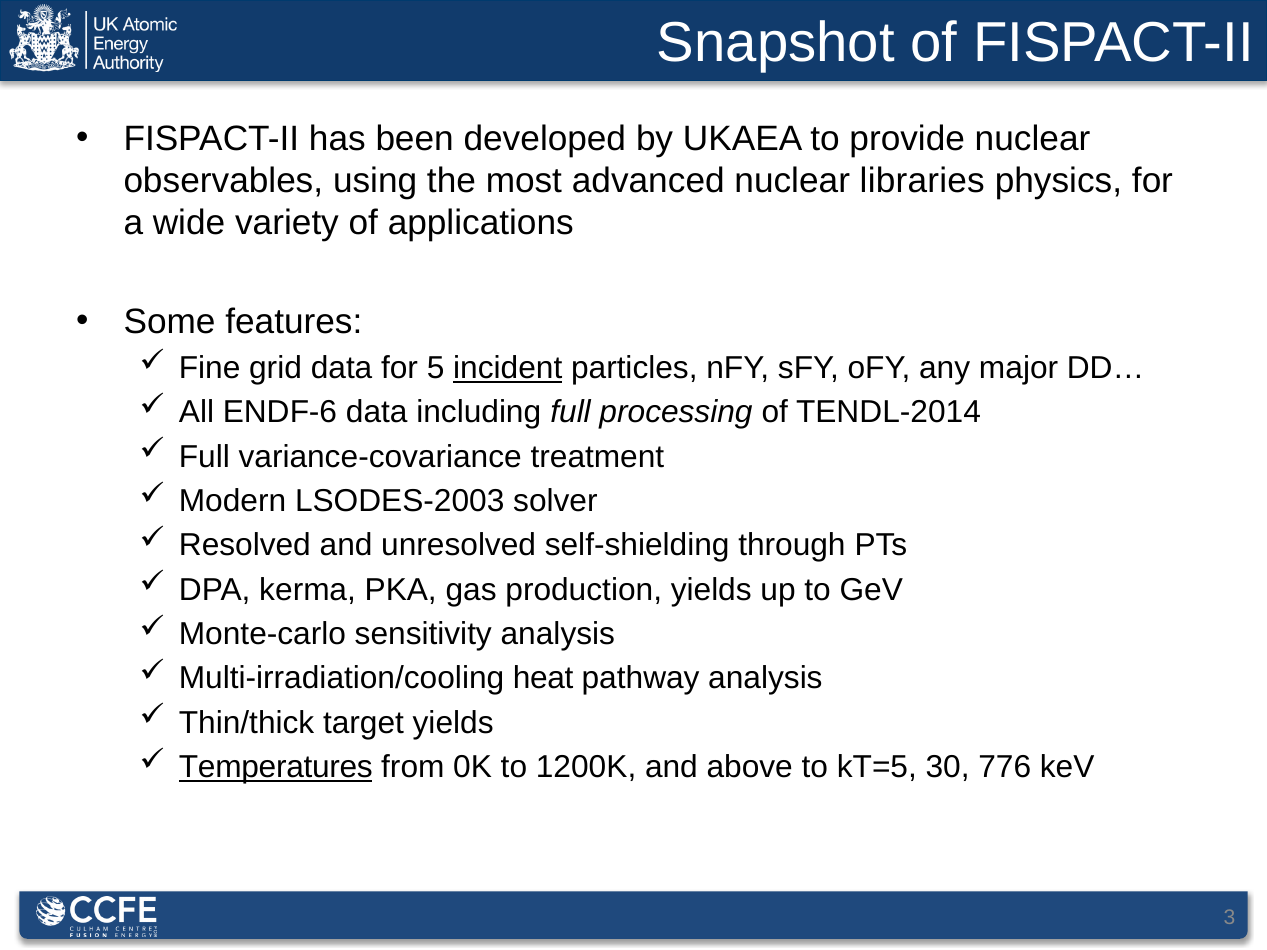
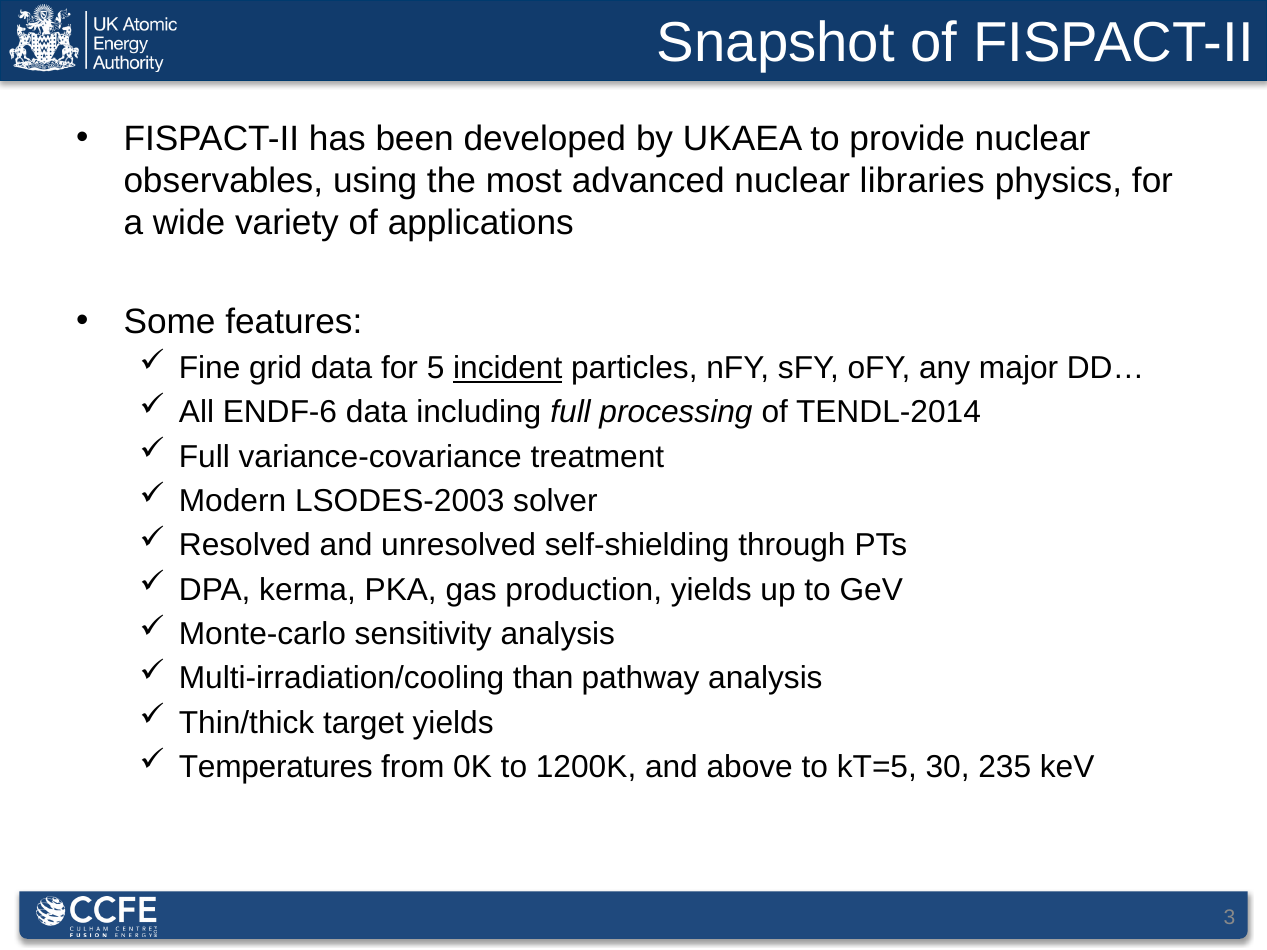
heat: heat -> than
Temperatures underline: present -> none
776: 776 -> 235
